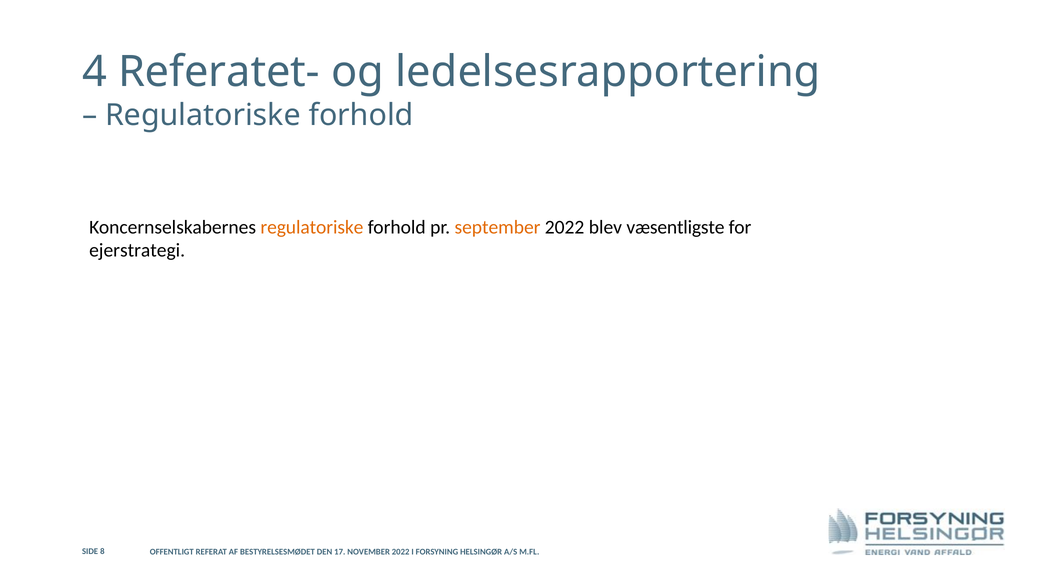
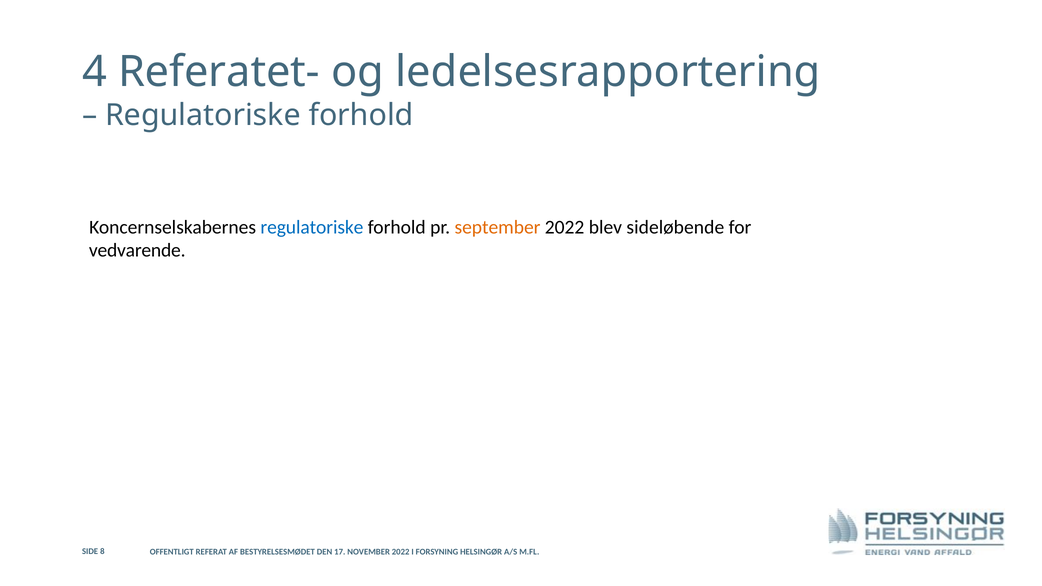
regulatoriske at (312, 227) colour: orange -> blue
væsentligste: væsentligste -> sideløbende
ejerstrategi: ejerstrategi -> vedvarende
